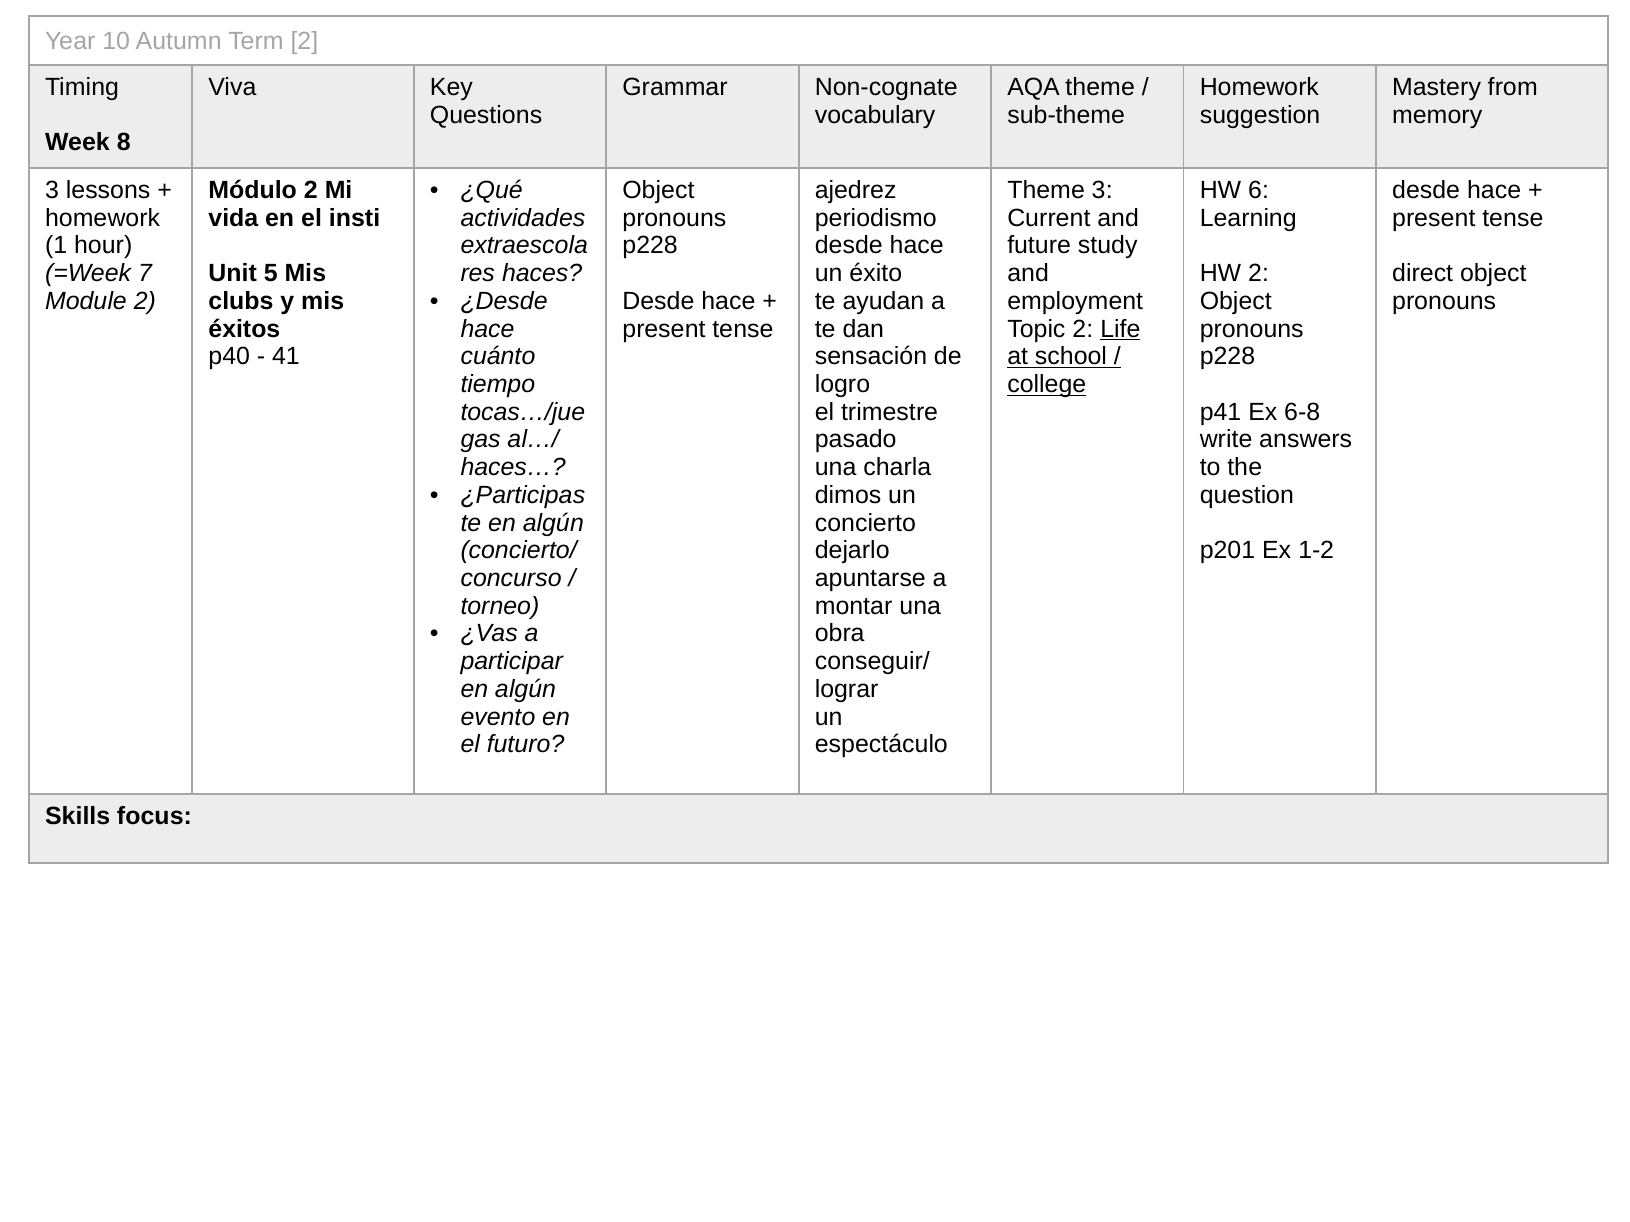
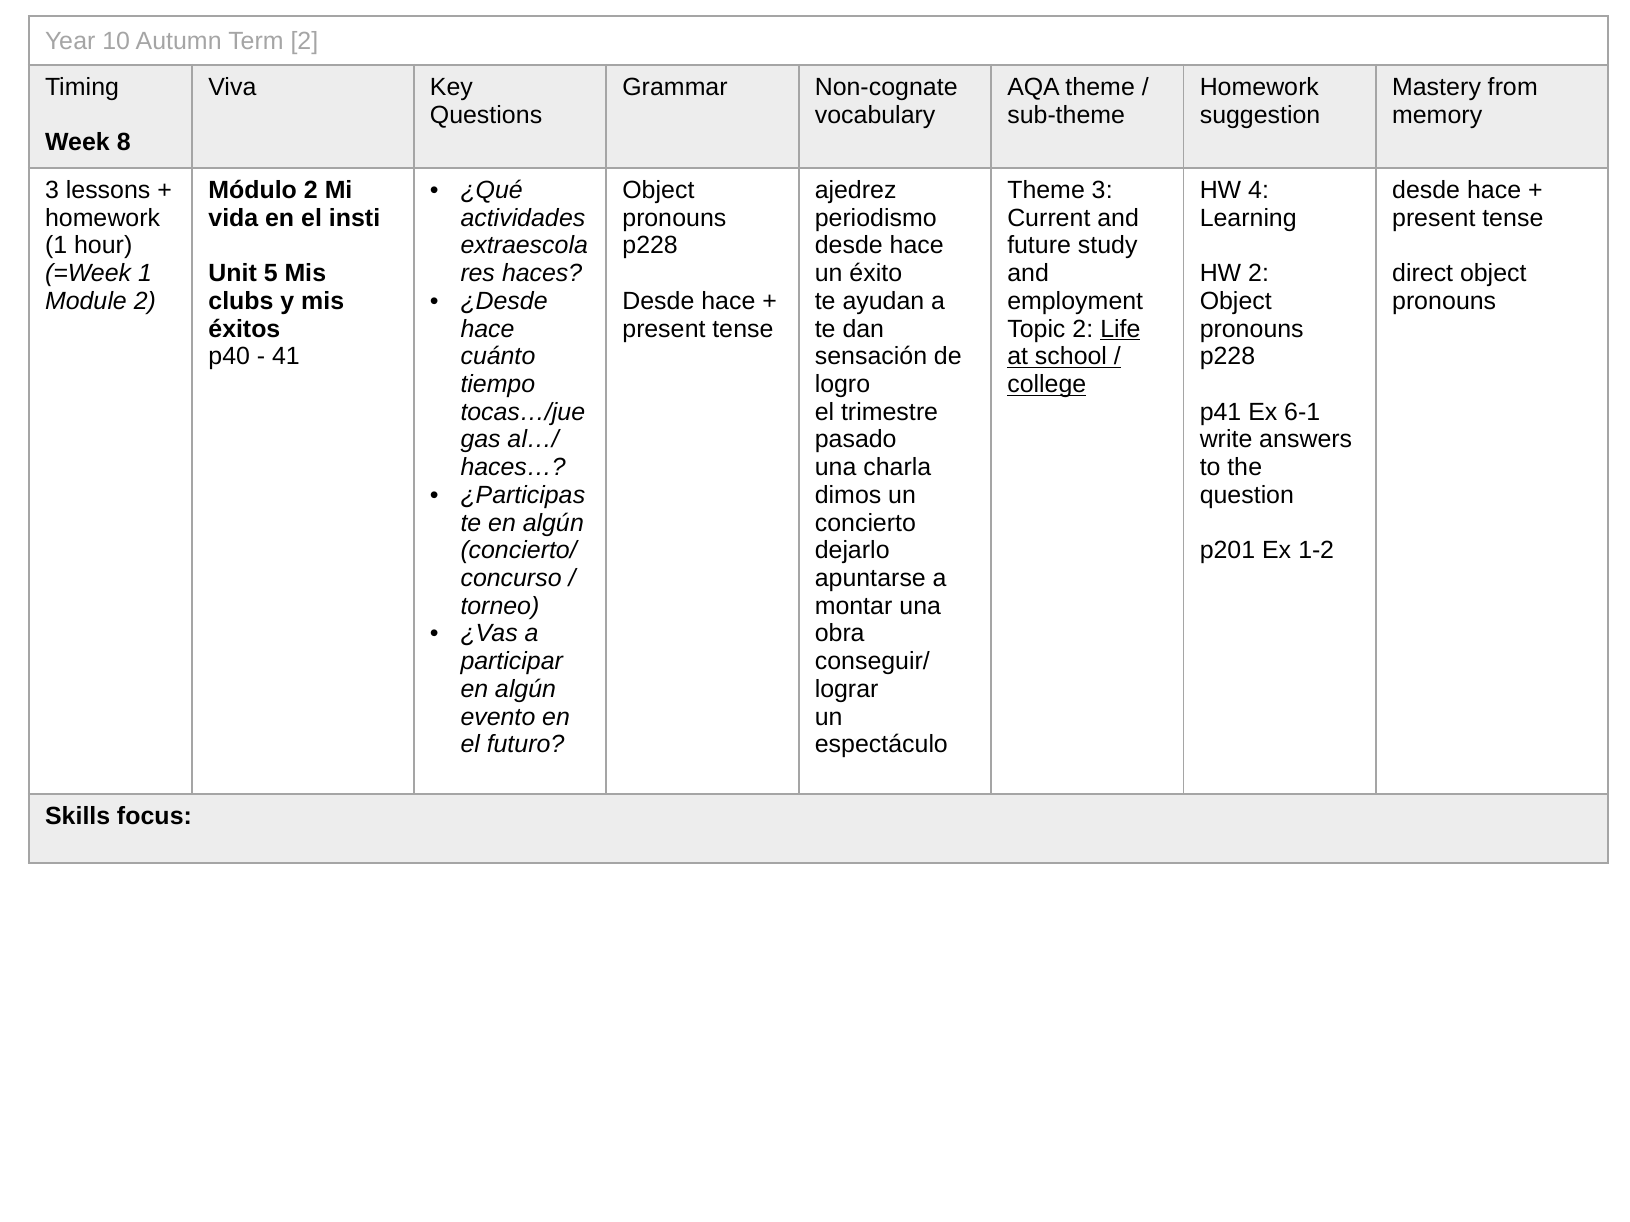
6: 6 -> 4
=Week 7: 7 -> 1
6-8: 6-8 -> 6-1
